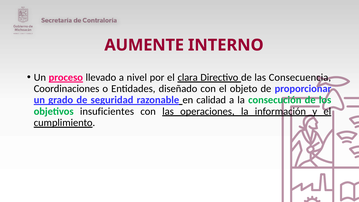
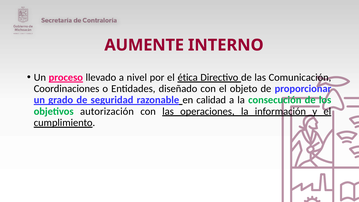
clara: clara -> ética
Consecuencia: Consecuencia -> Comunicación
insuficientes: insuficientes -> autorización
